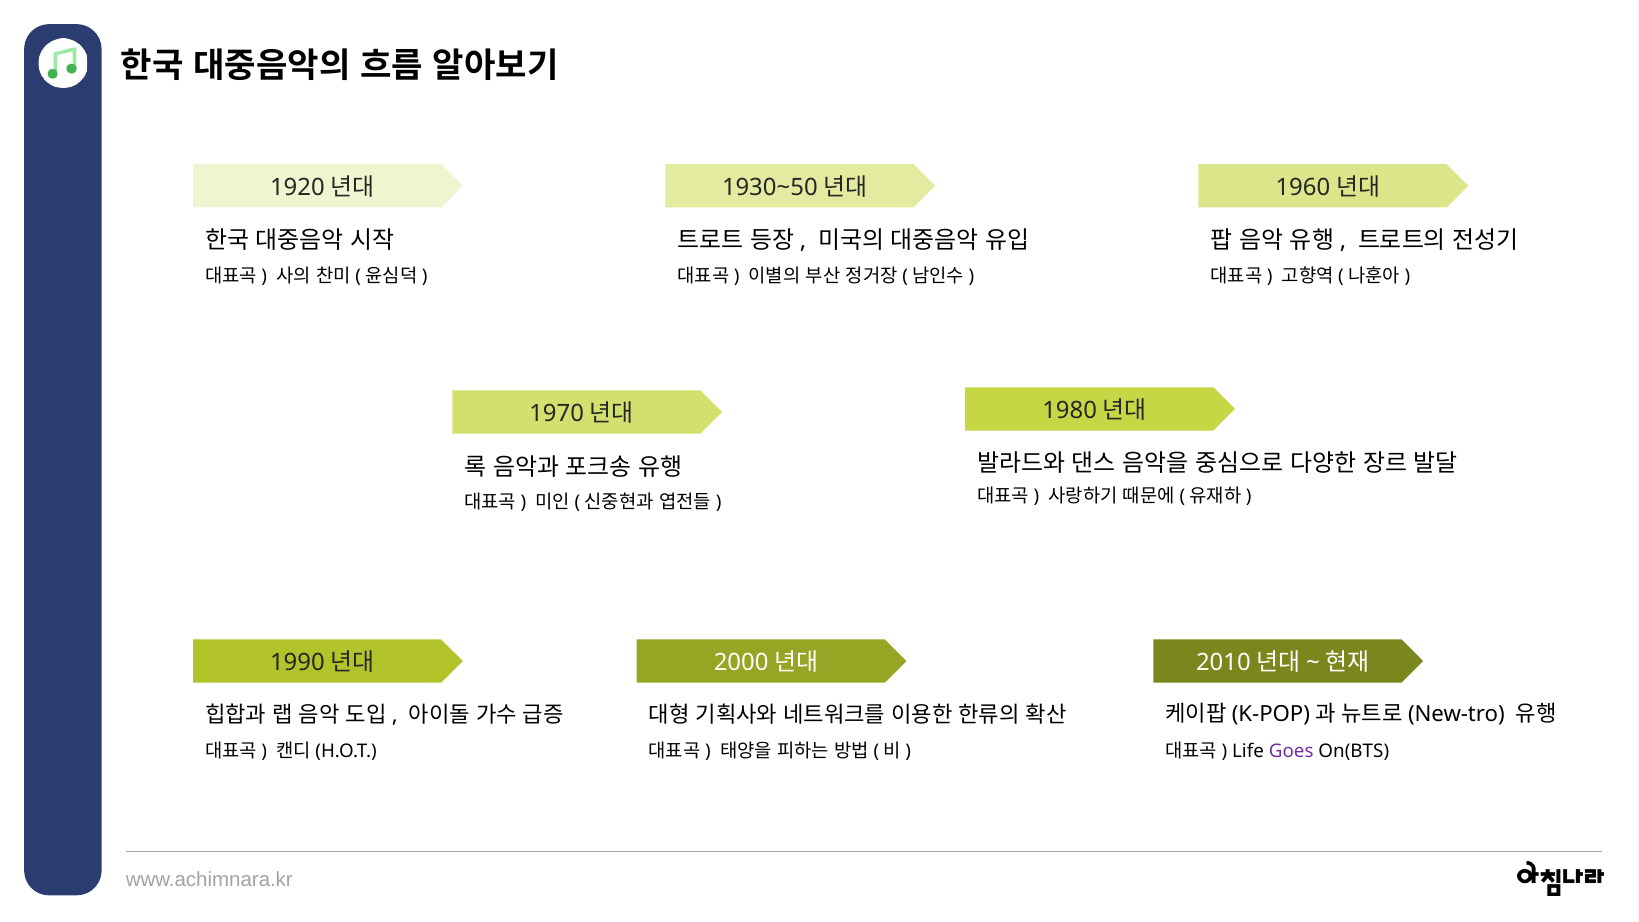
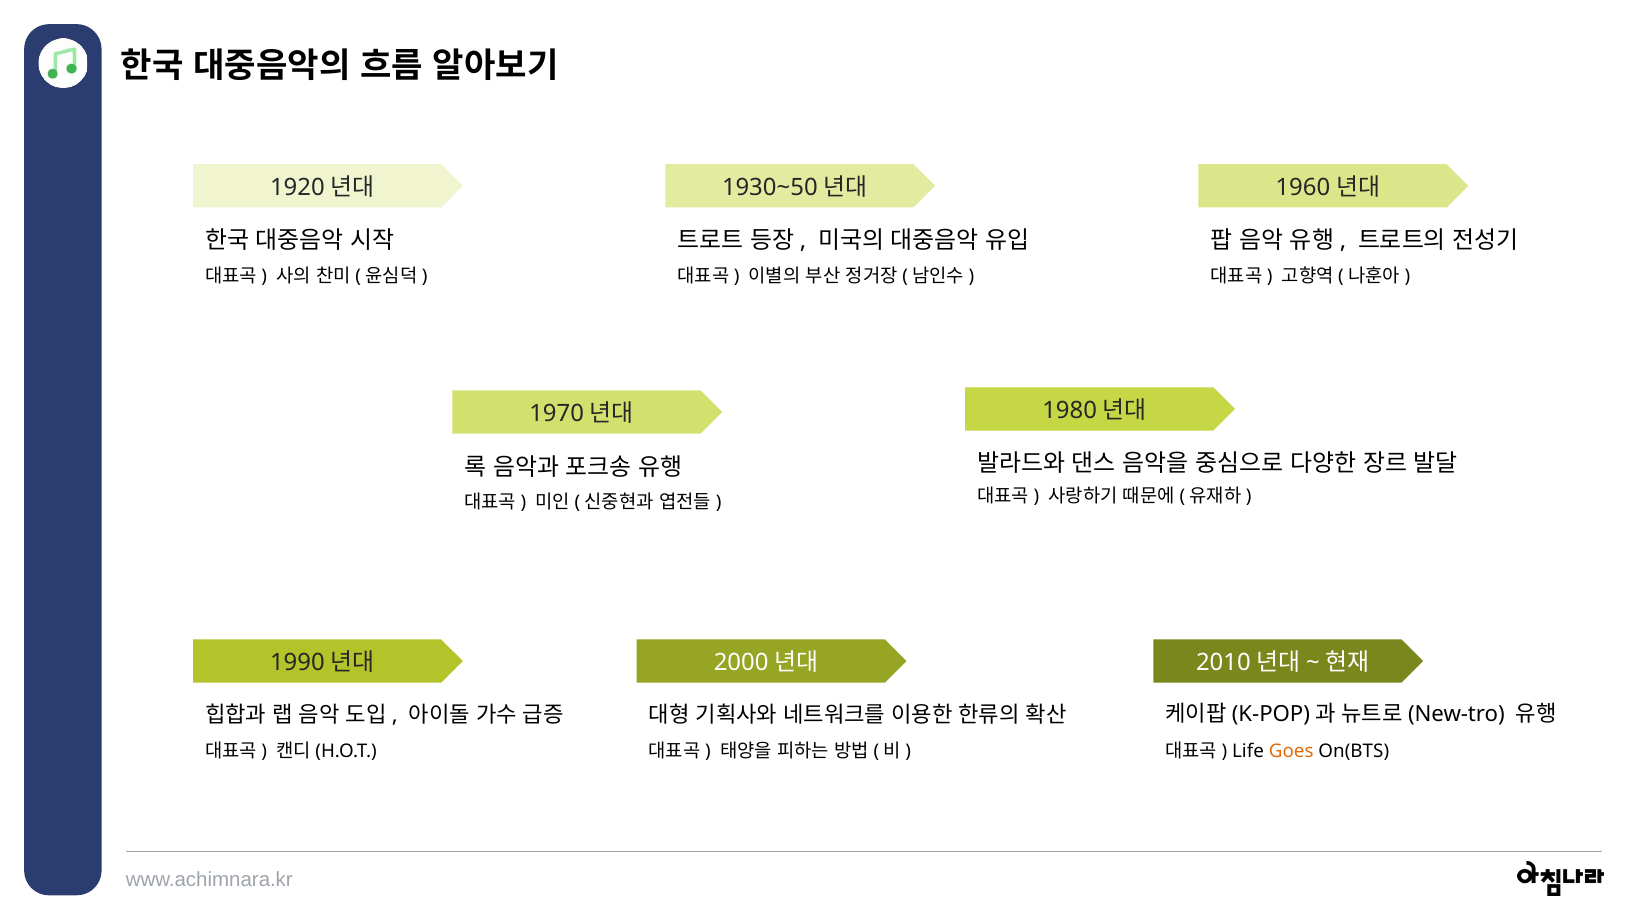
Goes colour: purple -> orange
